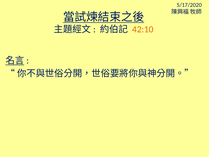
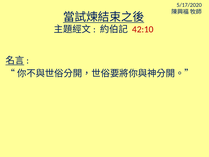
42:10 colour: orange -> red
